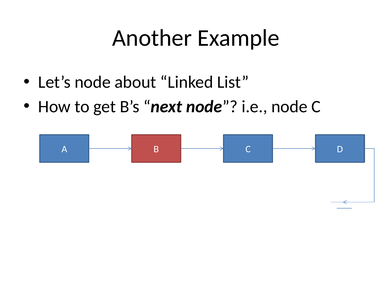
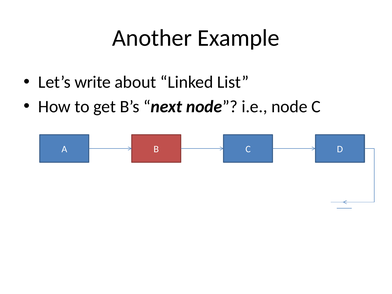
Let’s node: node -> write
